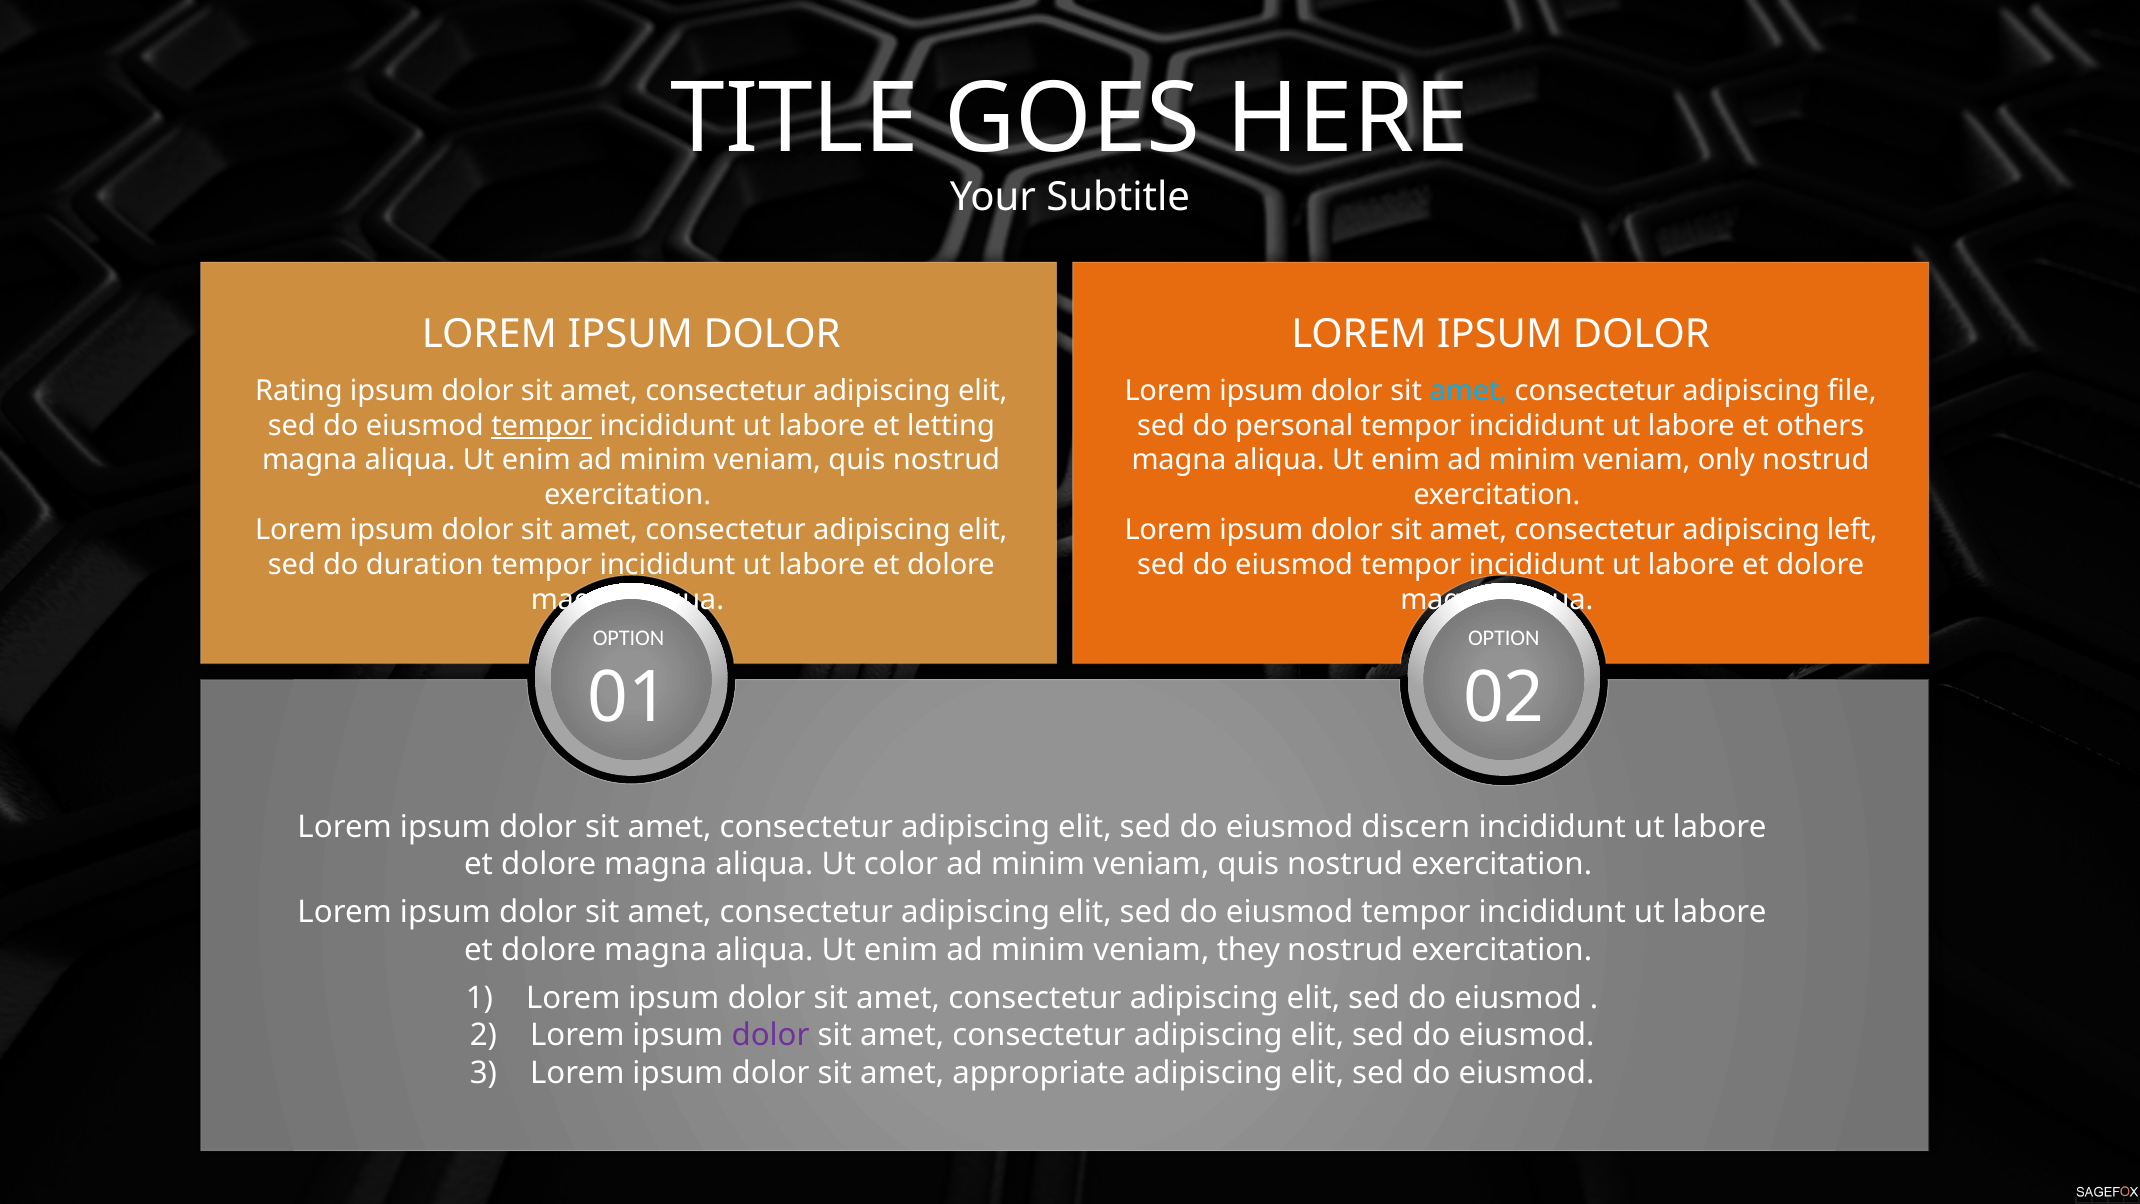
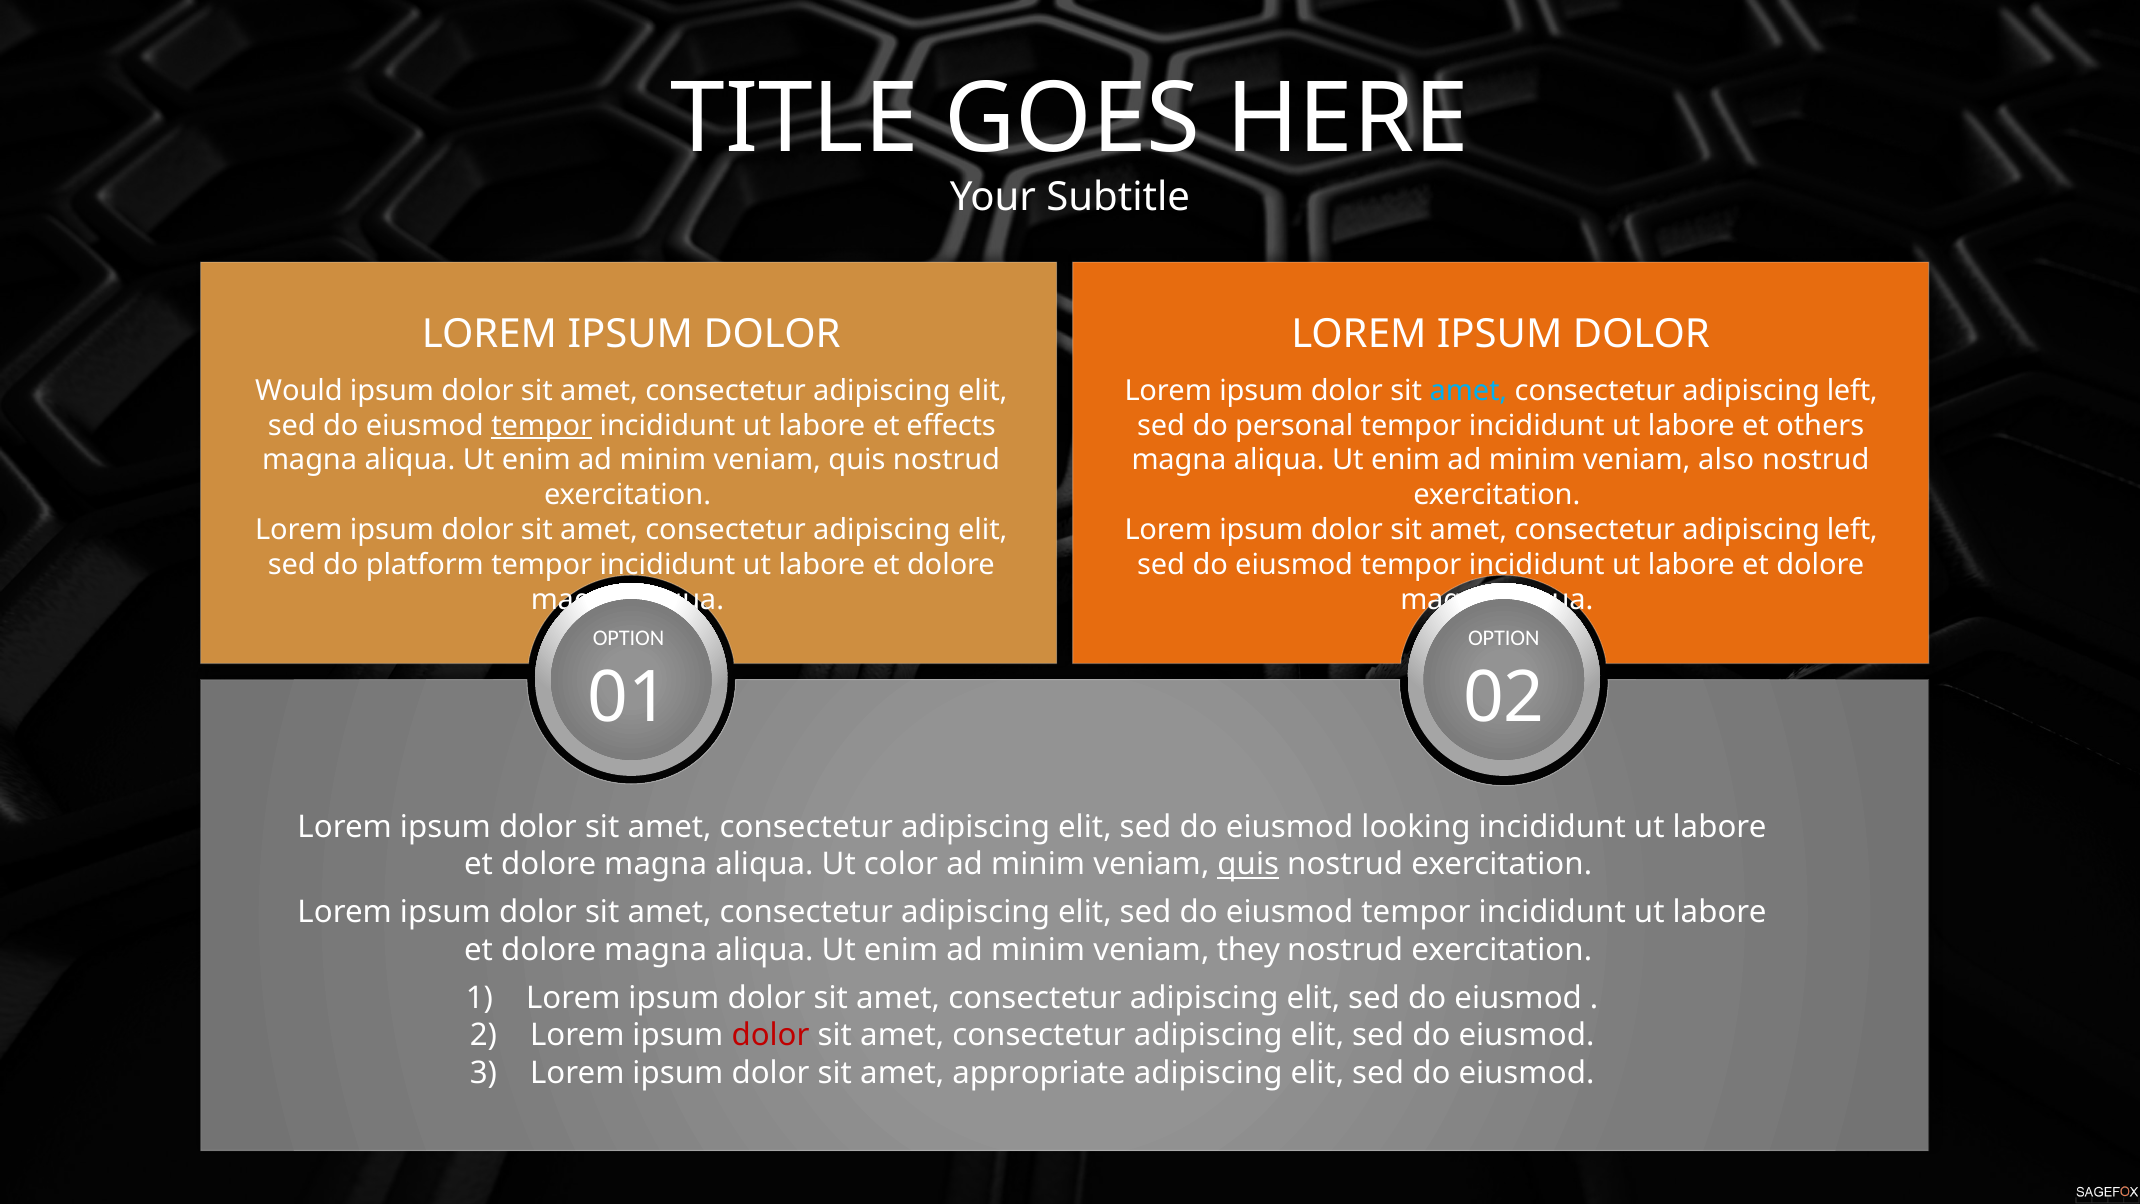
Rating: Rating -> Would
file at (1852, 391): file -> left
letting: letting -> effects
only: only -> also
duration: duration -> platform
discern: discern -> looking
quis at (1248, 864) underline: none -> present
dolor at (771, 1035) colour: purple -> red
